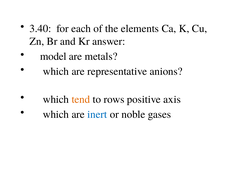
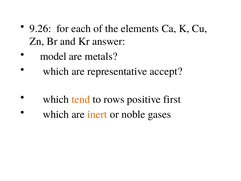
3.40: 3.40 -> 9.26
anions: anions -> accept
axis: axis -> first
inert colour: blue -> orange
